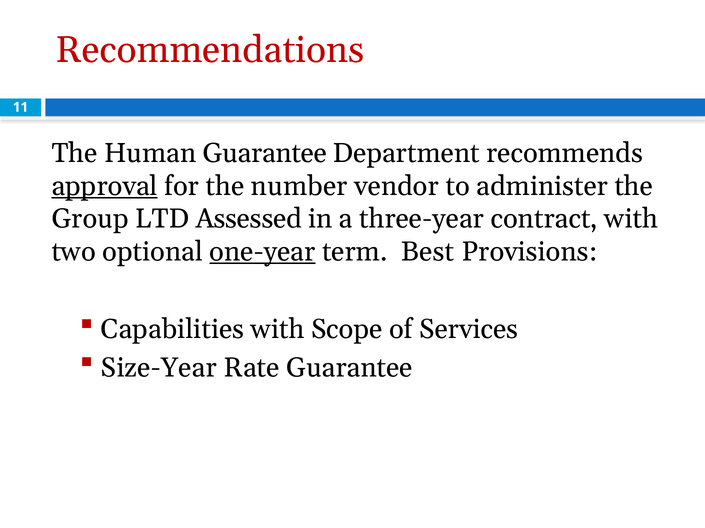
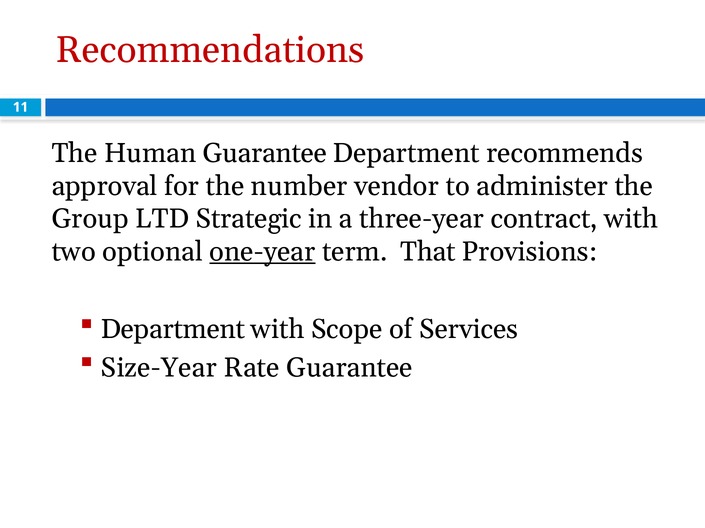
approval underline: present -> none
Assessed: Assessed -> Strategic
Best: Best -> That
Capabilities at (173, 330): Capabilities -> Department
